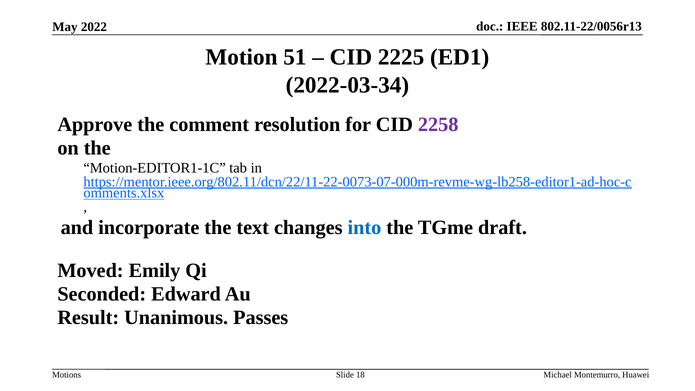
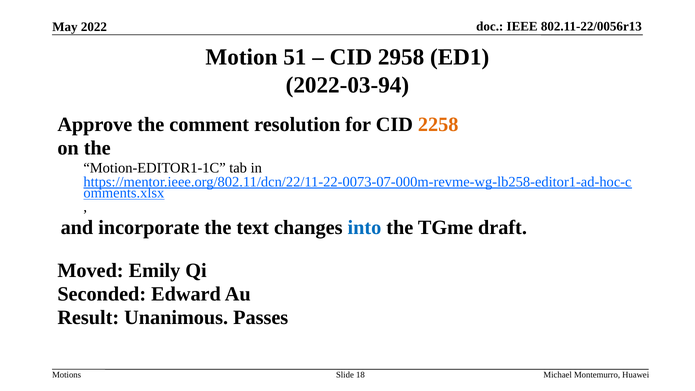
2225: 2225 -> 2958
2022-03-34: 2022-03-34 -> 2022-03-94
2258 colour: purple -> orange
